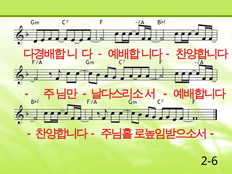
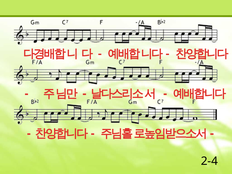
2-6: 2-6 -> 2-4
